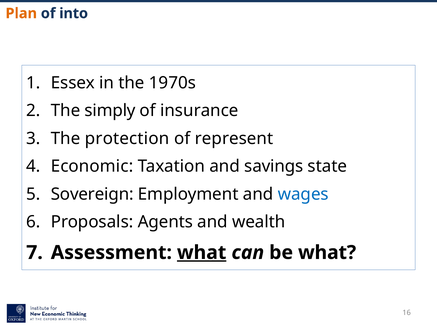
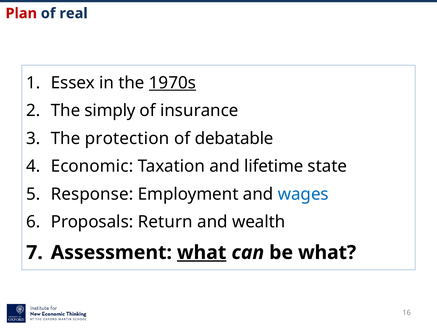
Plan colour: orange -> red
into: into -> real
1970s underline: none -> present
represent: represent -> debatable
savings: savings -> lifetime
Sovereign: Sovereign -> Response
Agents: Agents -> Return
